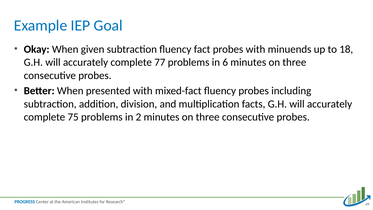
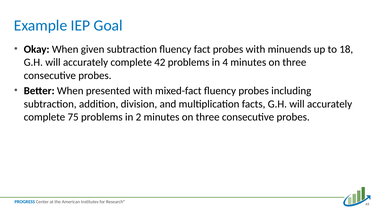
77: 77 -> 42
6: 6 -> 4
